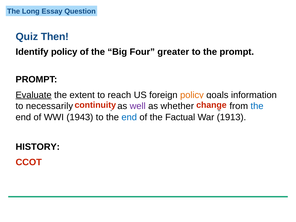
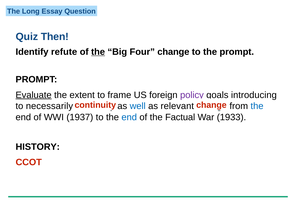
Identify policy: policy -> refute
the at (98, 52) underline: none -> present
Four greater: greater -> change
reach: reach -> frame
policy at (192, 95) colour: orange -> purple
information: information -> introducing
well colour: purple -> blue
whether: whether -> relevant
1943: 1943 -> 1937
1913: 1913 -> 1933
